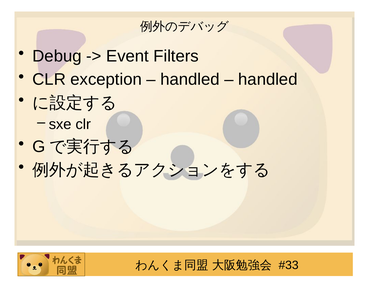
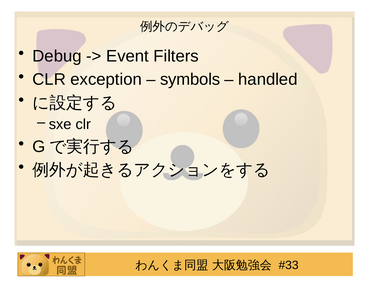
handled at (190, 80): handled -> symbols
